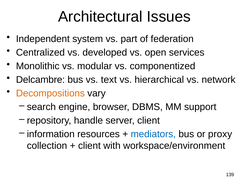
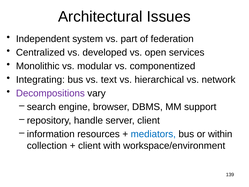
Delcambre: Delcambre -> Integrating
Decompositions colour: orange -> purple
proxy: proxy -> within
